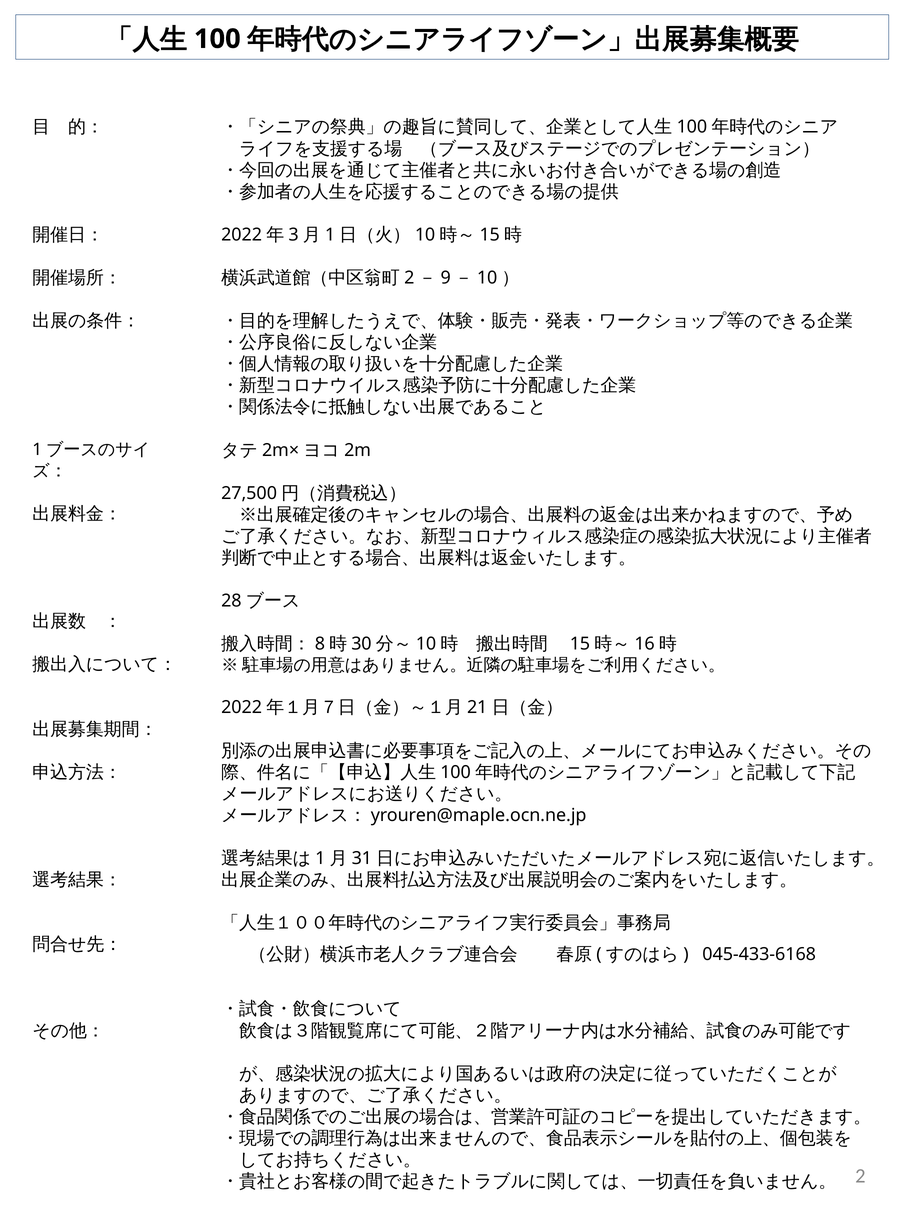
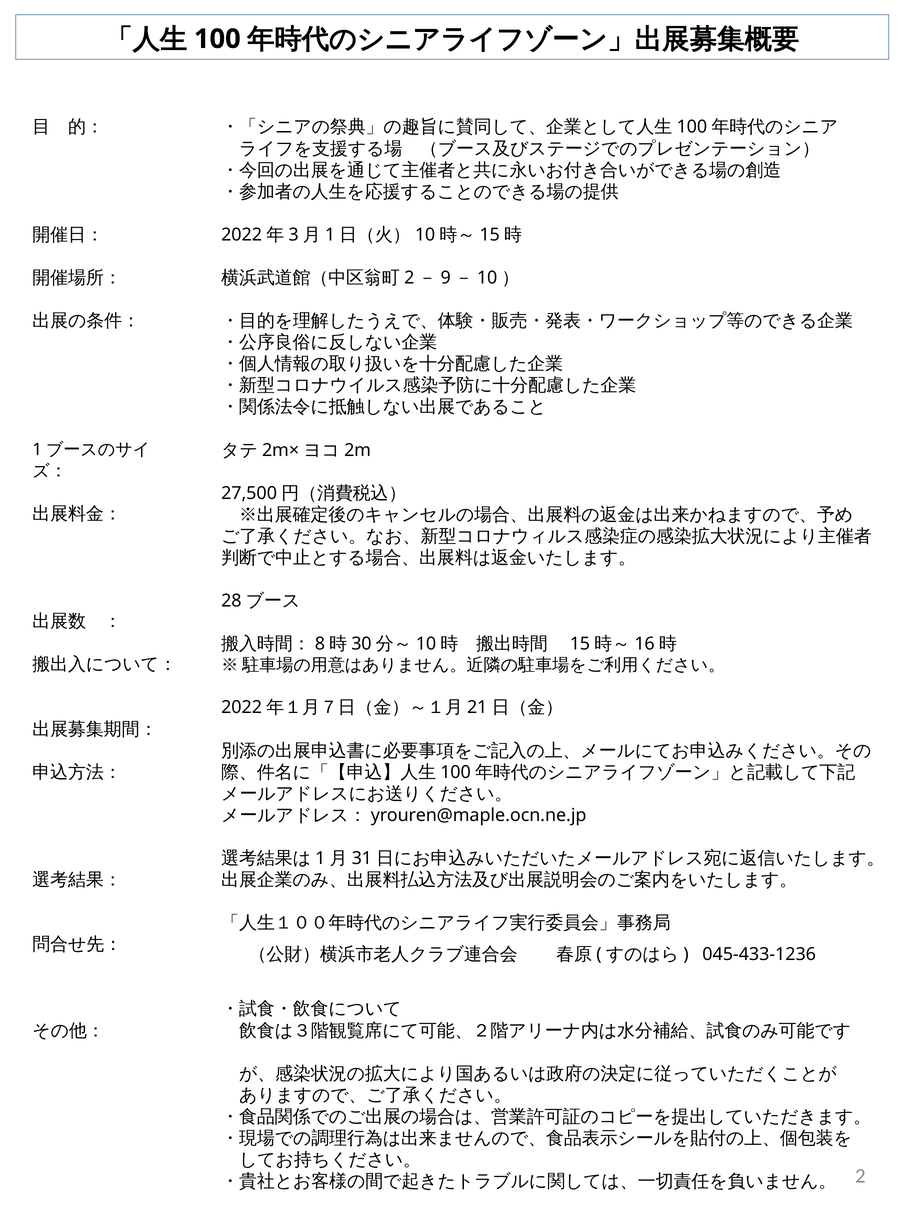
045-433-6168: 045-433-6168 -> 045-433-1236
